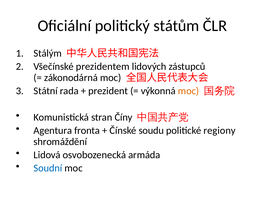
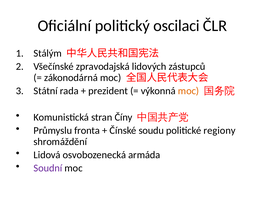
státům: státům -> oscilaci
prezidentem: prezidentem -> zpravodajská
Agentura: Agentura -> Průmyslu
Soudní colour: blue -> purple
